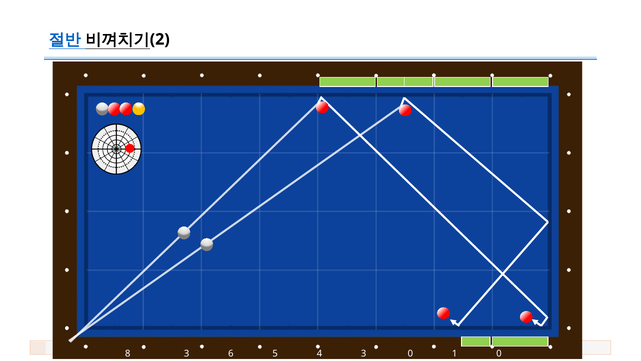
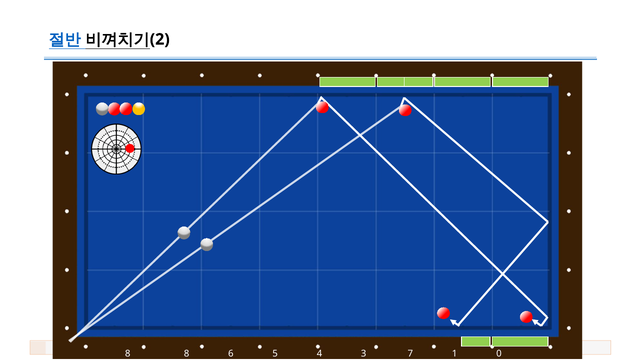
8 3: 3 -> 8
3 0: 0 -> 7
